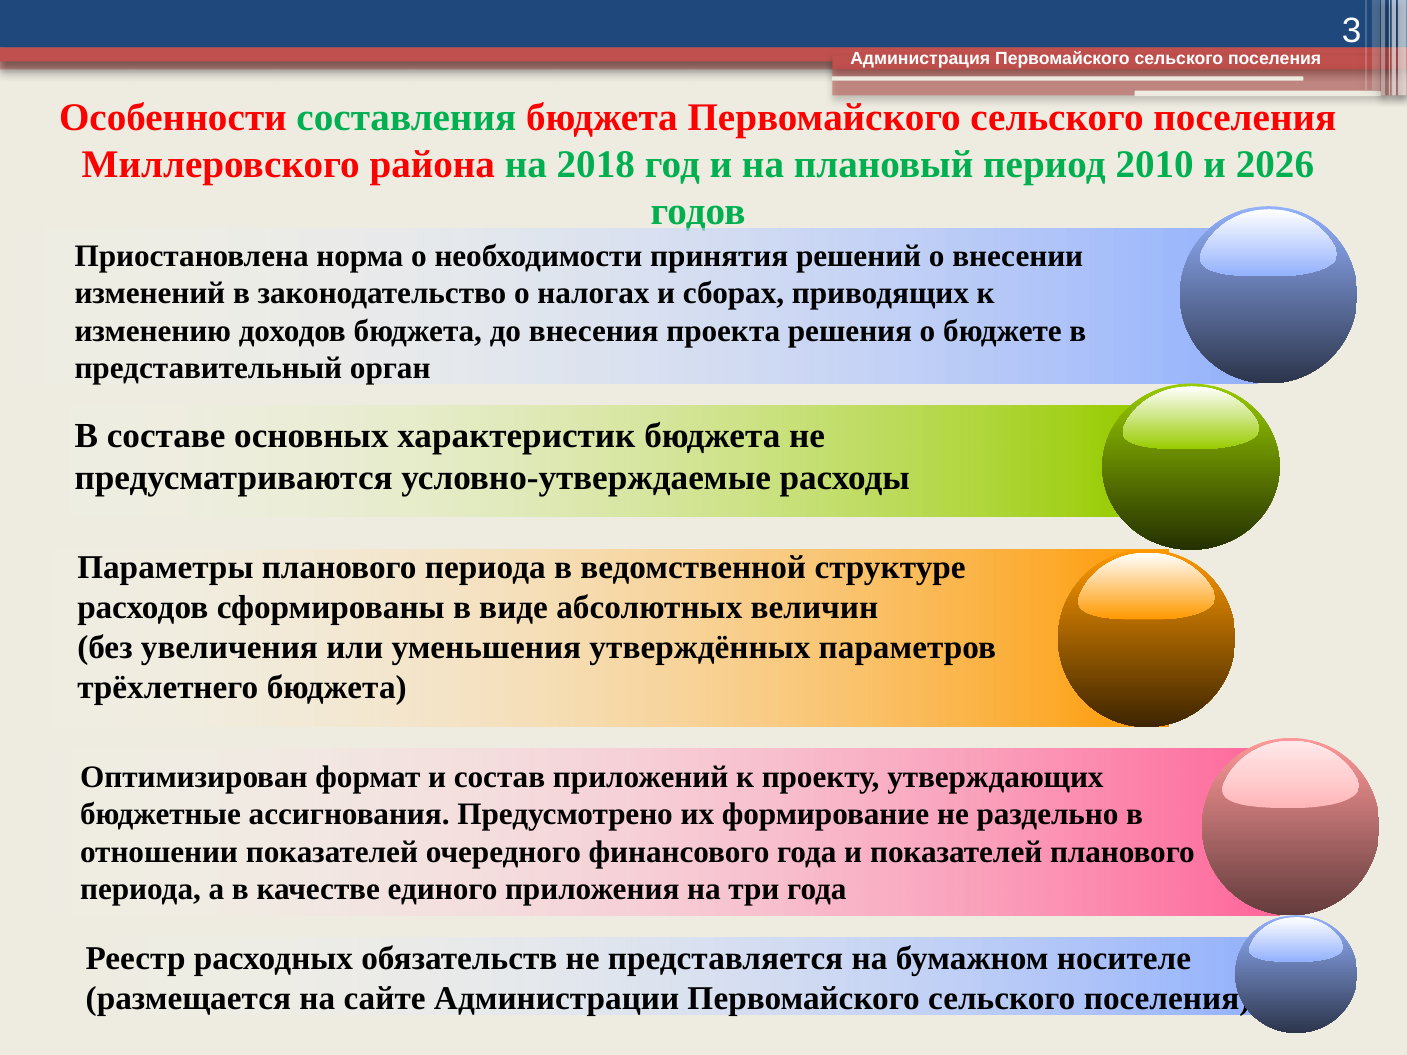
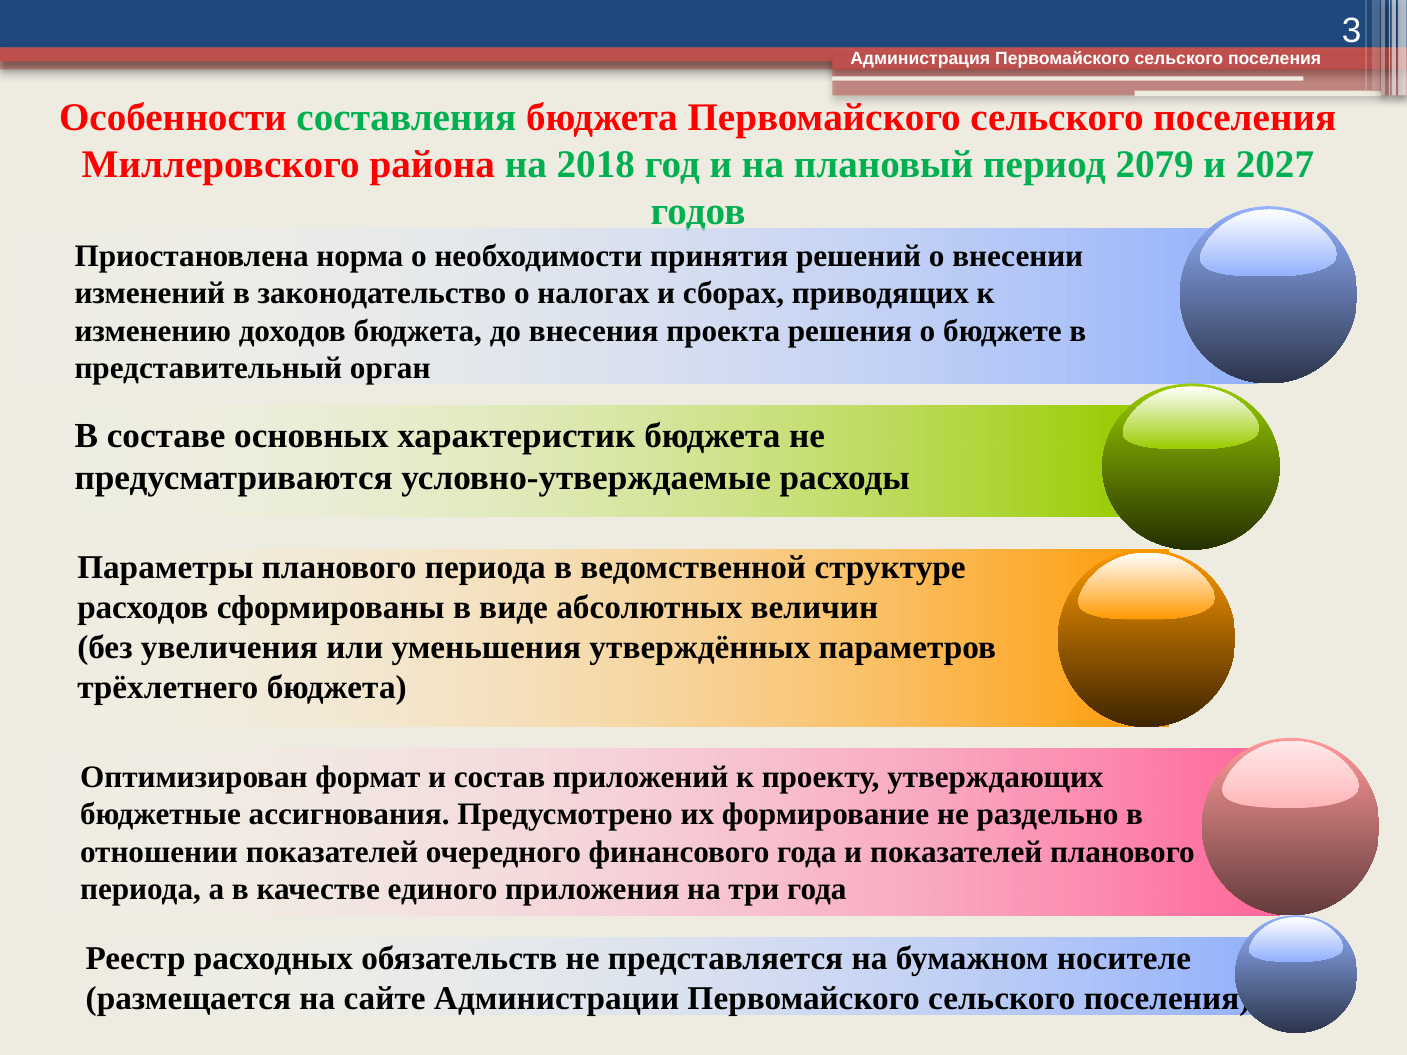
2010: 2010 -> 2079
2026: 2026 -> 2027
